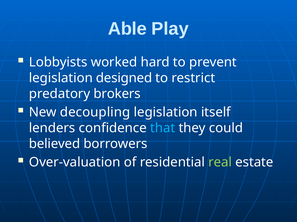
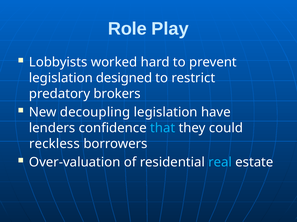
Able: Able -> Role
itself: itself -> have
believed: believed -> reckless
real colour: light green -> light blue
